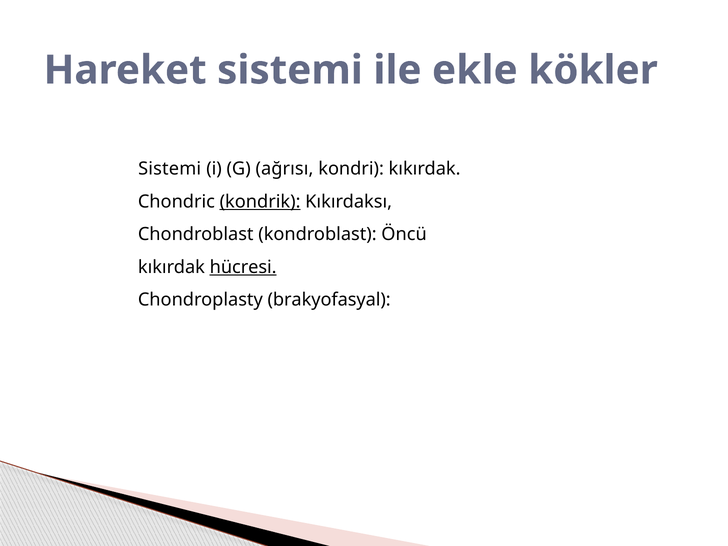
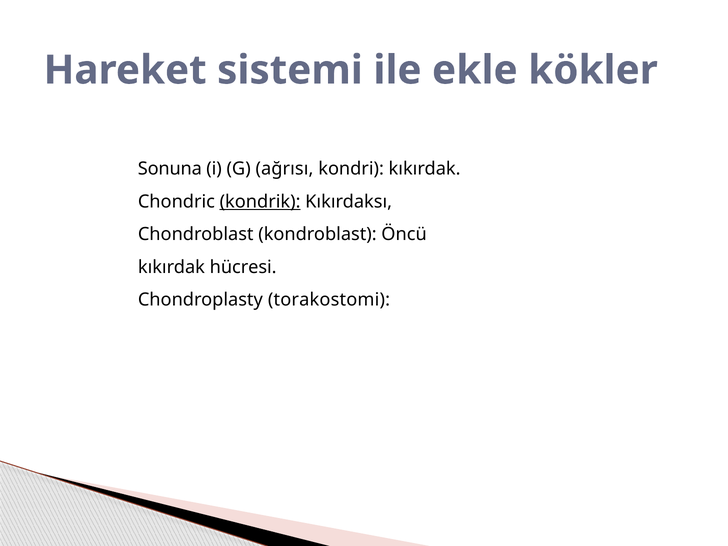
Sistemi at (170, 169): Sistemi -> Sonuna
hücresi underline: present -> none
brakyofasyal: brakyofasyal -> torakostomi
